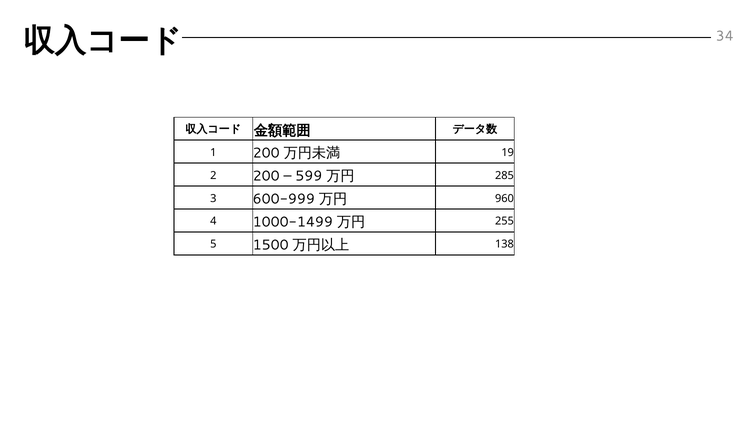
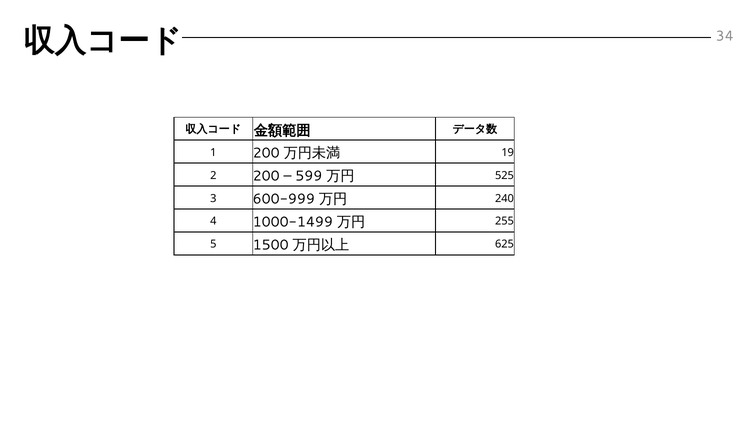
285: 285 -> 525
960: 960 -> 240
138: 138 -> 625
